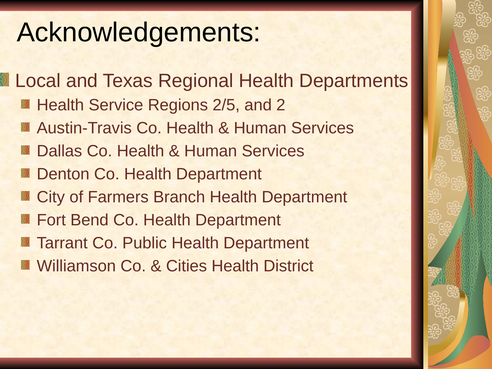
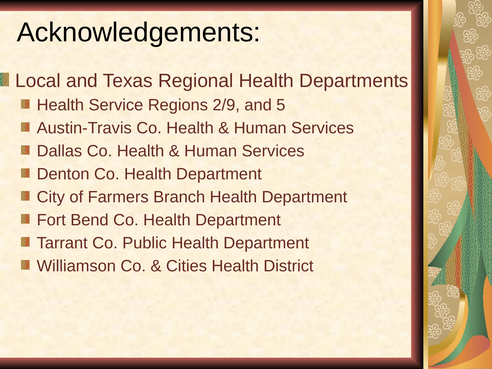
2/5: 2/5 -> 2/9
2: 2 -> 5
